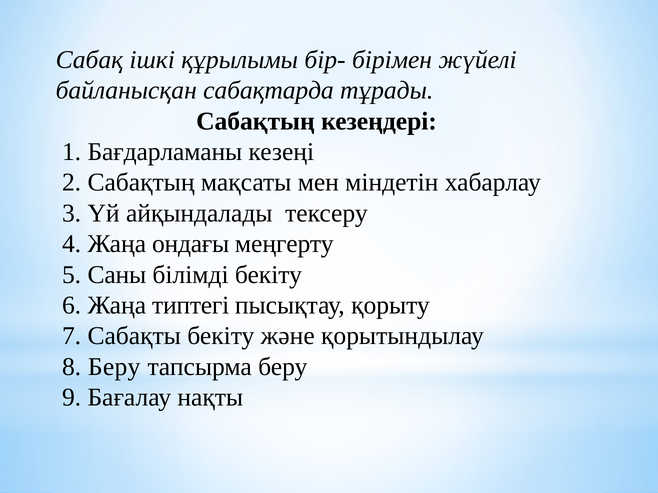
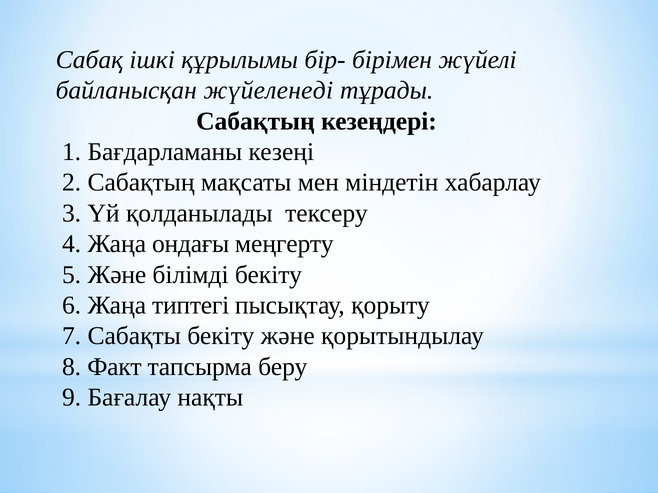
сабақтарда: сабақтарда -> жүйеленеді
айқындалады: айқындалады -> қолданылады
5 Саны: Саны -> Және
8 Беру: Беру -> Факт
